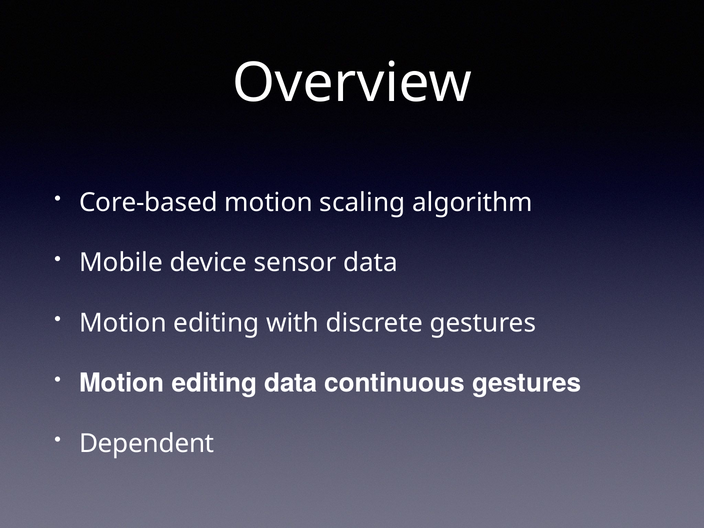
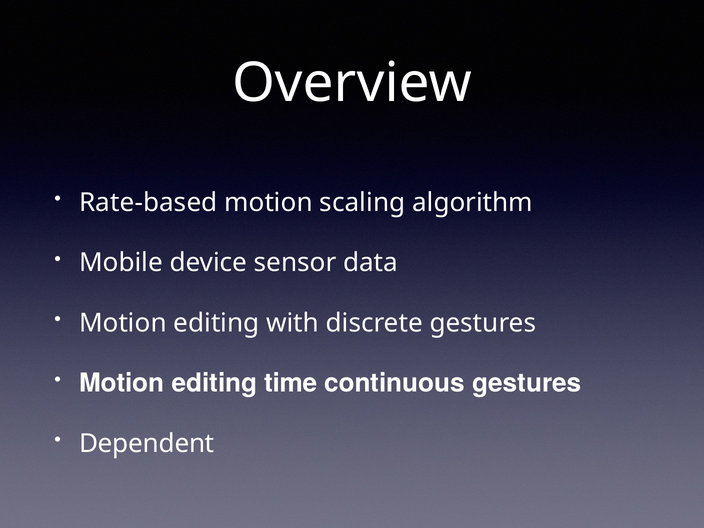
Core-based: Core-based -> Rate-based
editing data: data -> time
